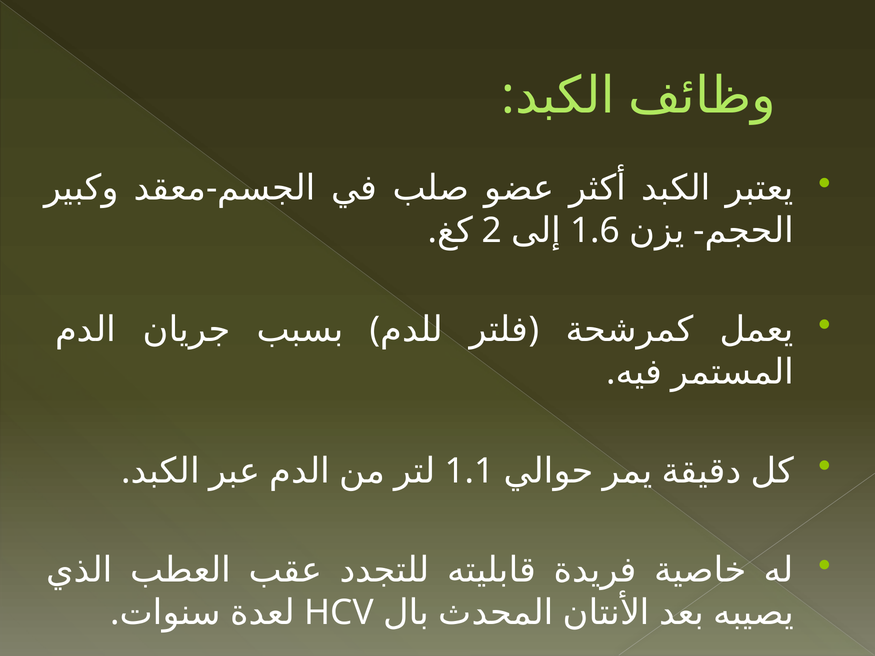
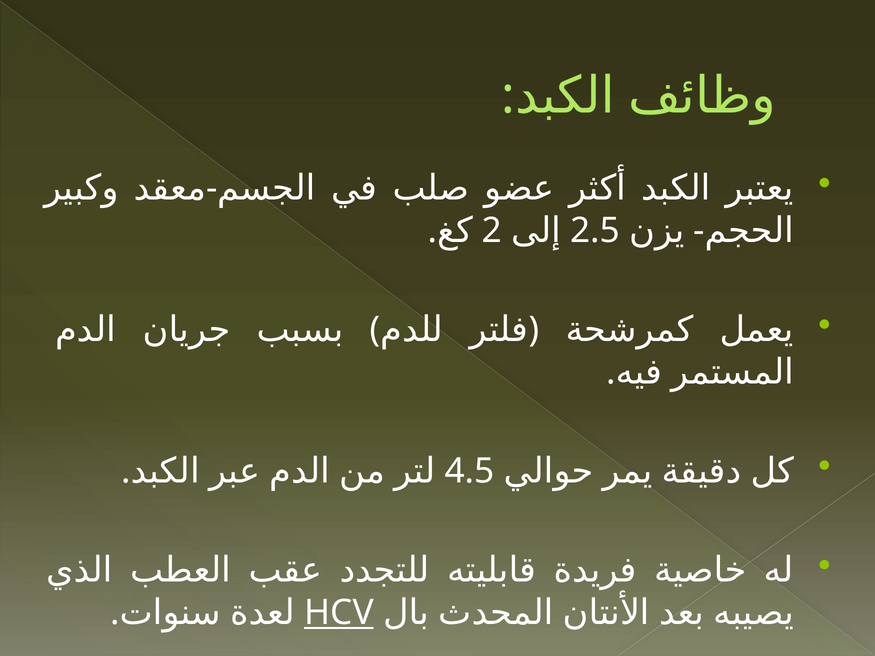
1.6: 1.6 -> 2.5
1.1: 1.1 -> 4.5
HCV underline: none -> present
